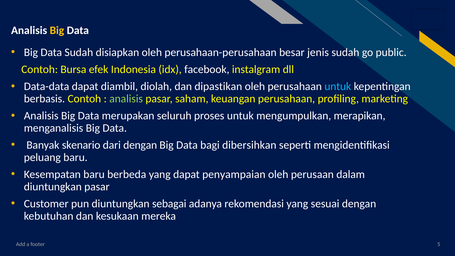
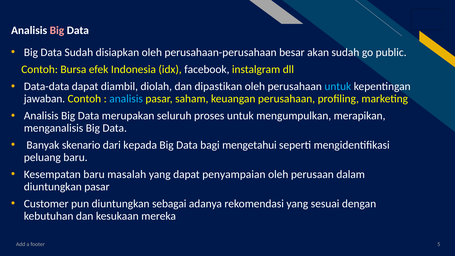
Big at (57, 31) colour: yellow -> pink
jenis: jenis -> akan
berbasis: berbasis -> jawaban
analisis at (126, 99) colour: light green -> light blue
dari dengan: dengan -> kepada
dibersihkan: dibersihkan -> mengetahui
berbeda: berbeda -> masalah
